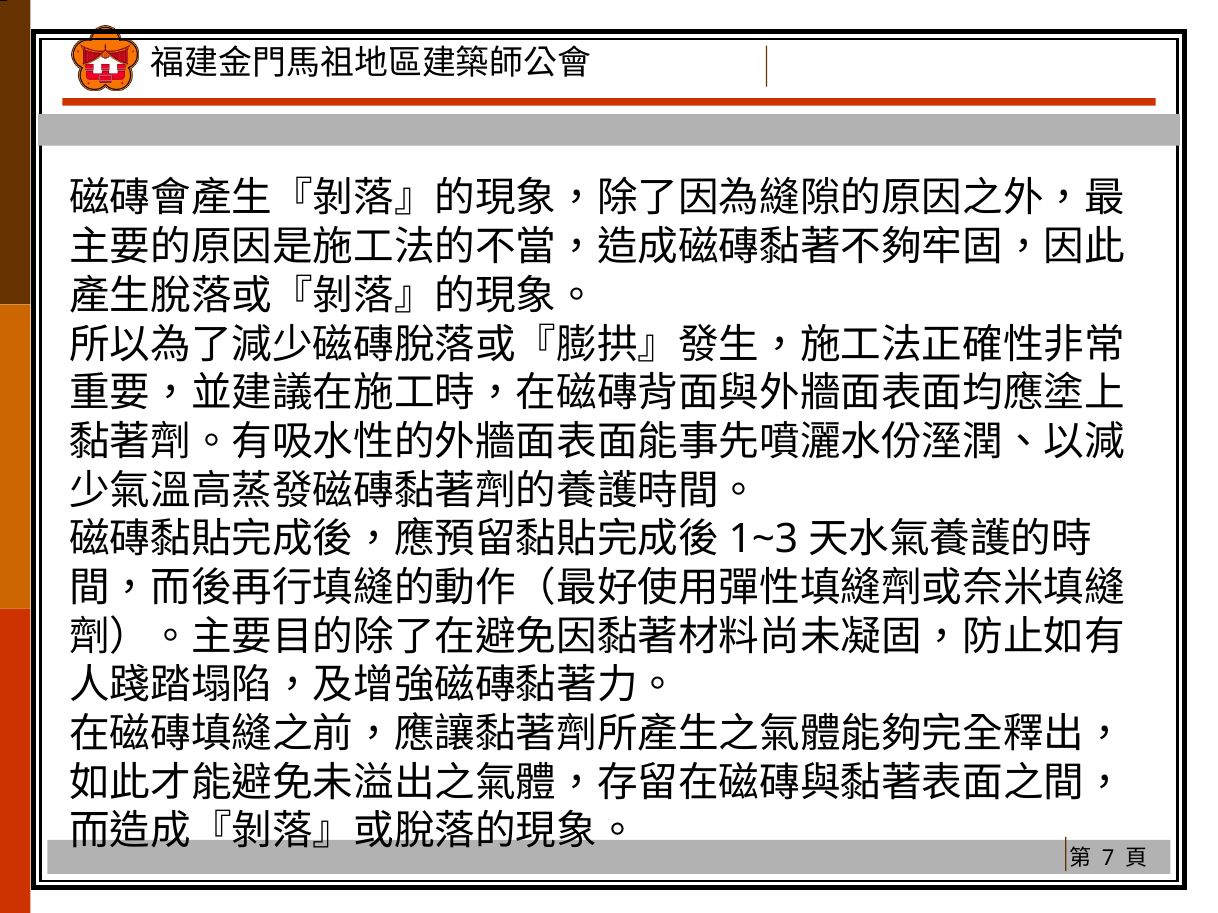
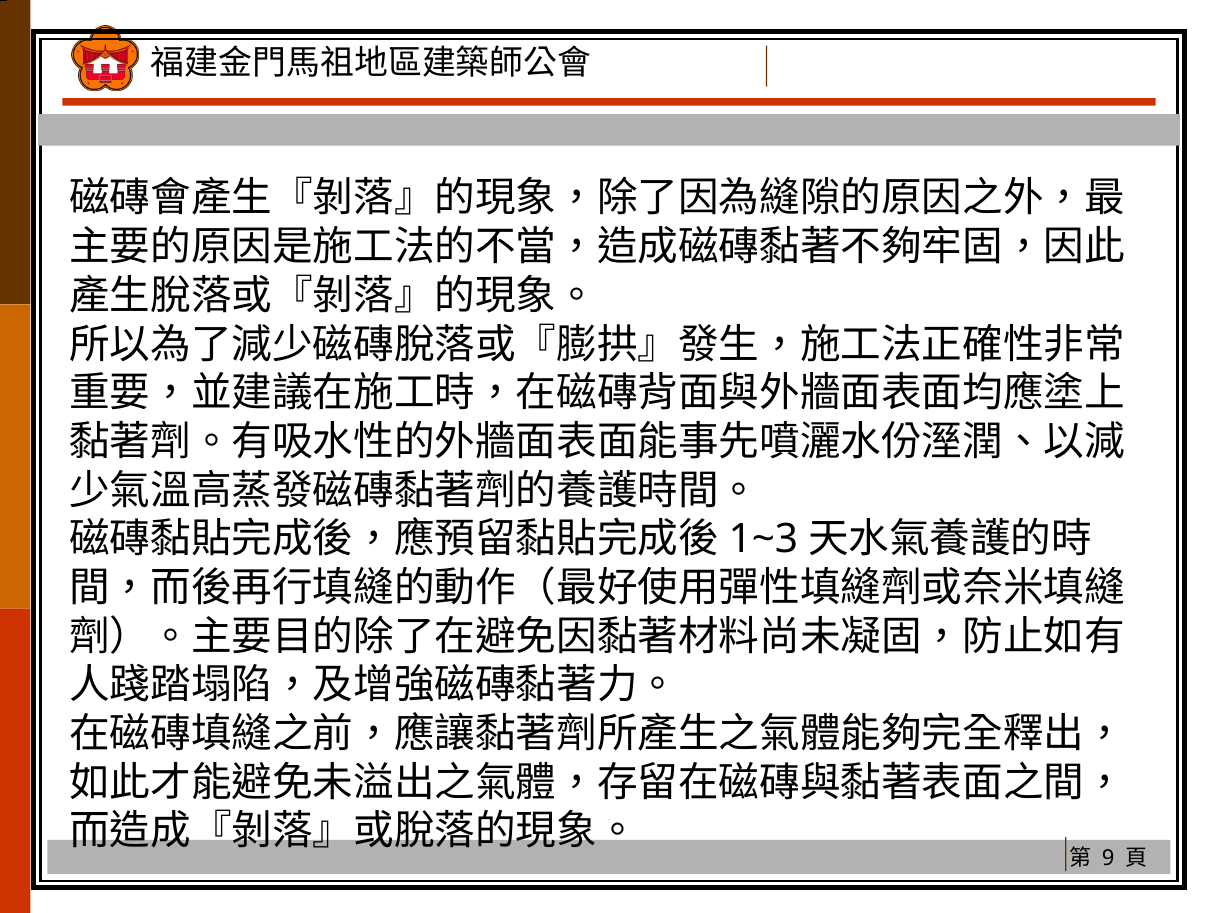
7: 7 -> 9
